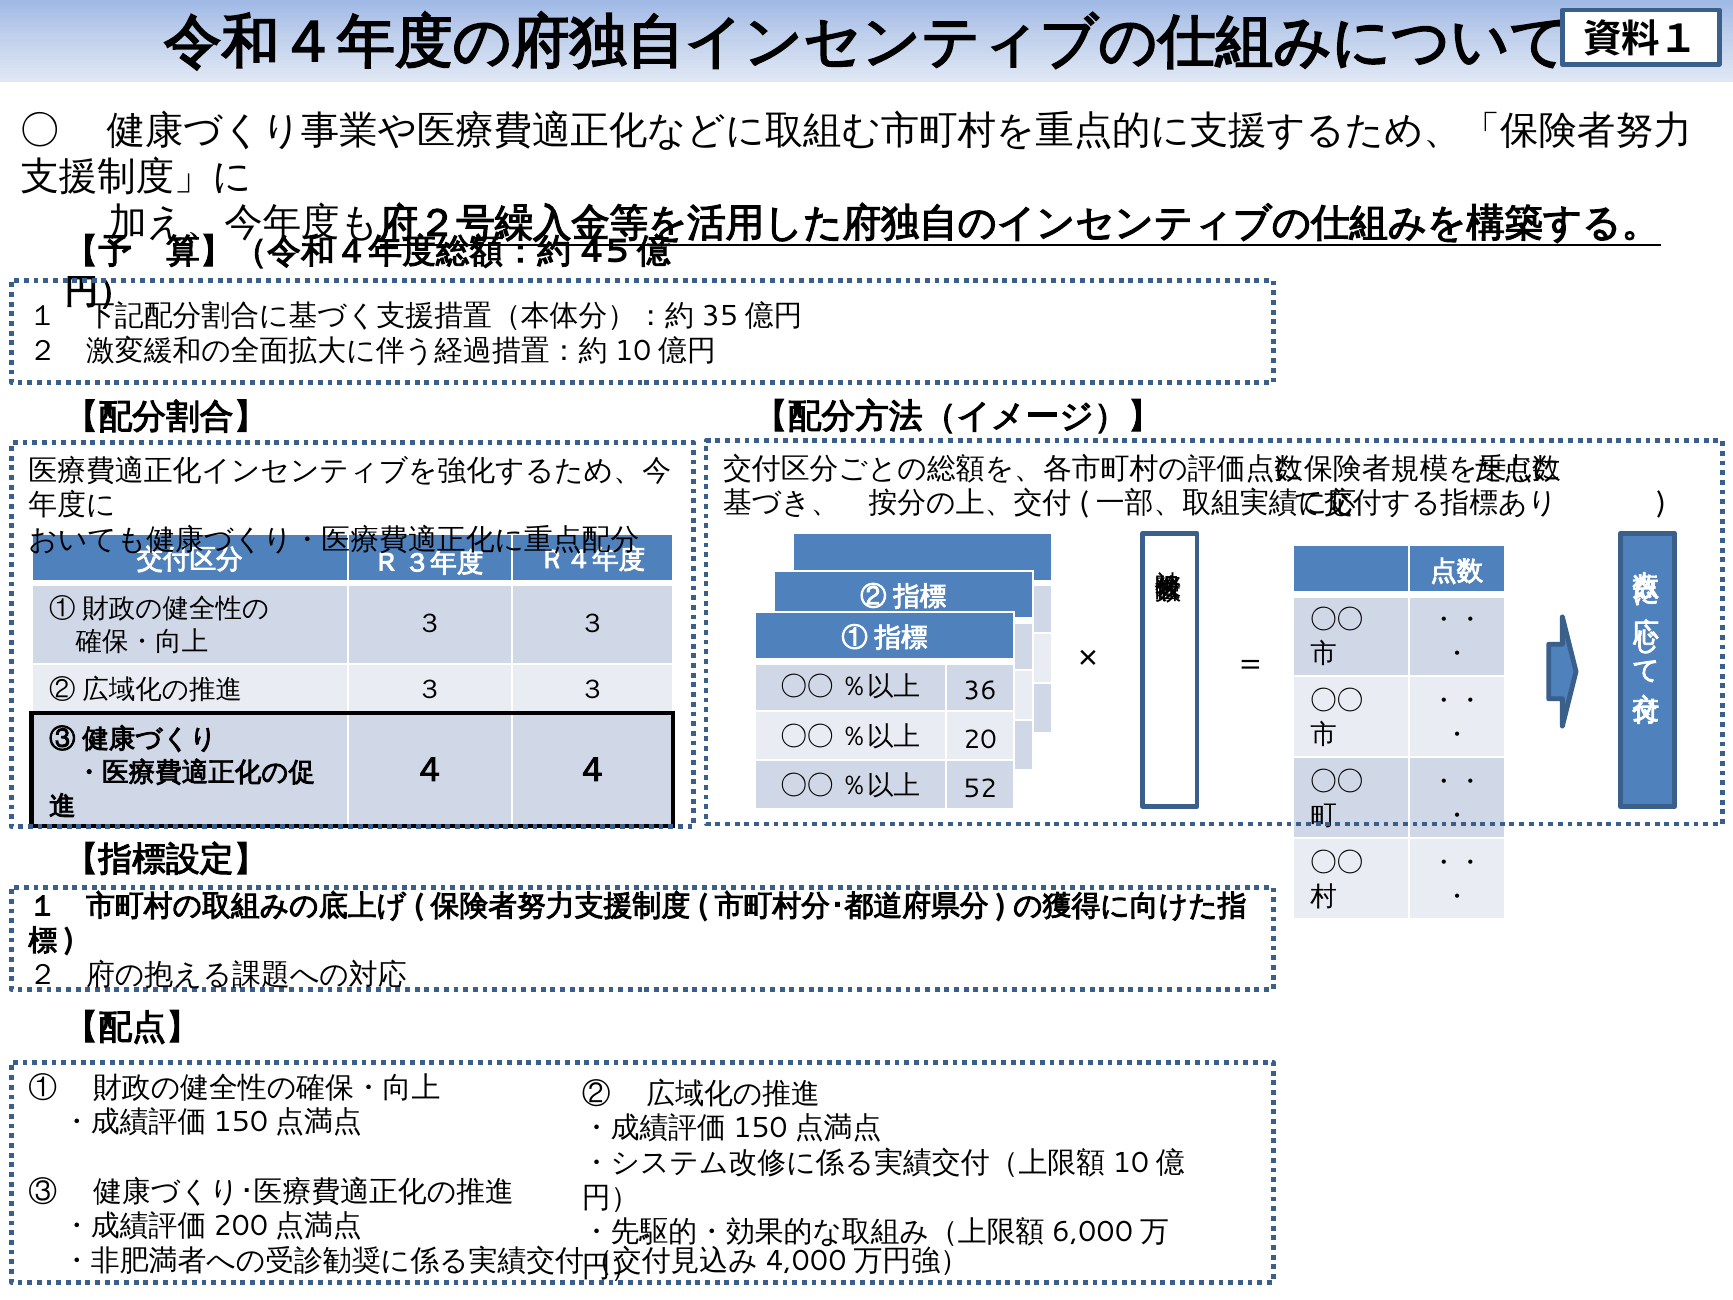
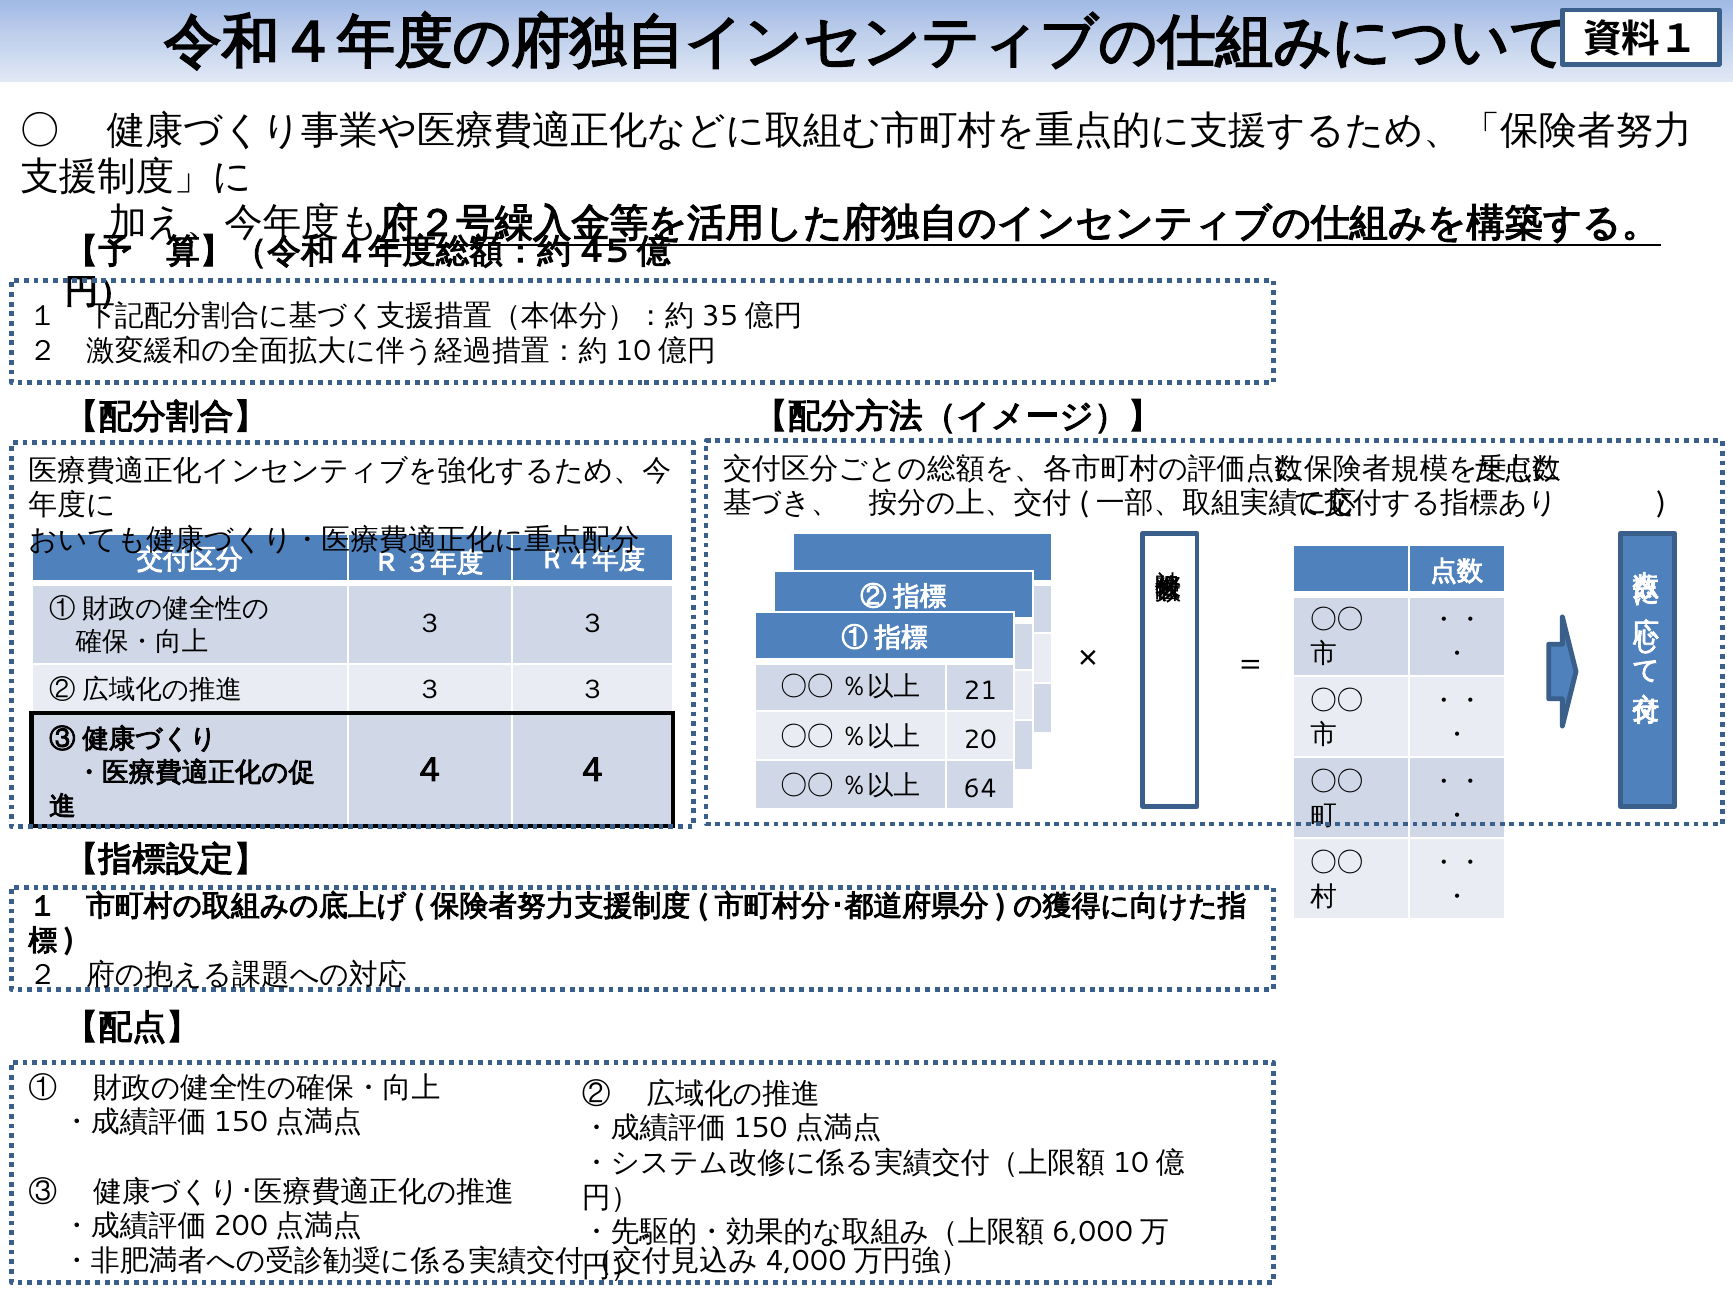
36: 36 -> 21
52: 52 -> 64
